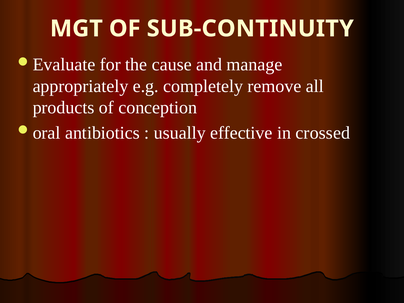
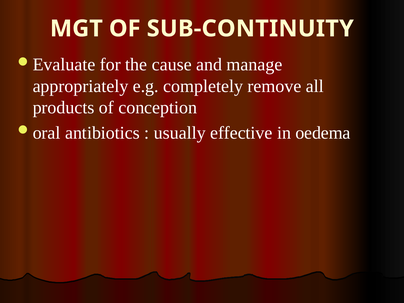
crossed: crossed -> oedema
